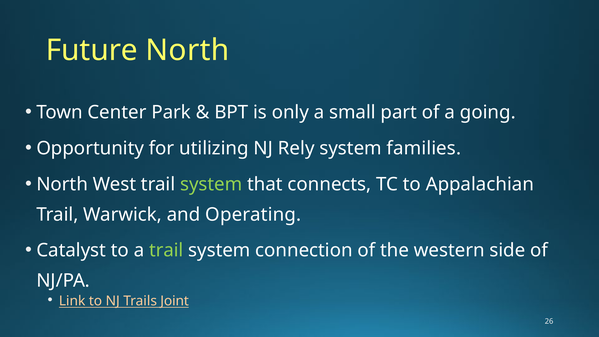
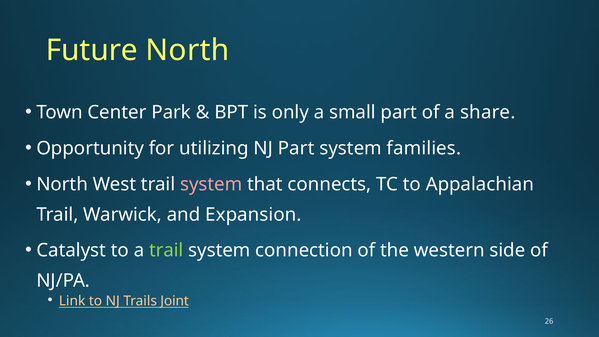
going: going -> share
NJ Rely: Rely -> Part
system at (211, 184) colour: light green -> pink
Operating: Operating -> Expansion
